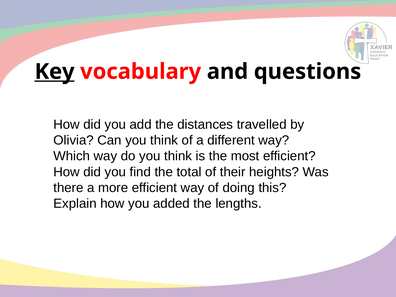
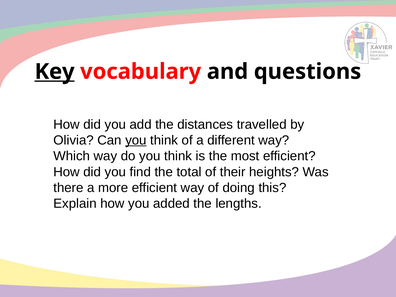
you at (136, 140) underline: none -> present
